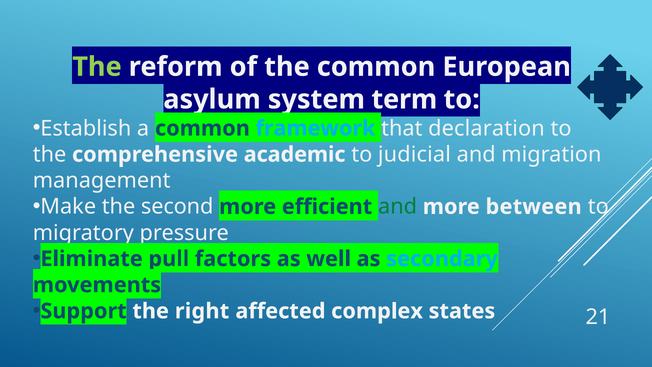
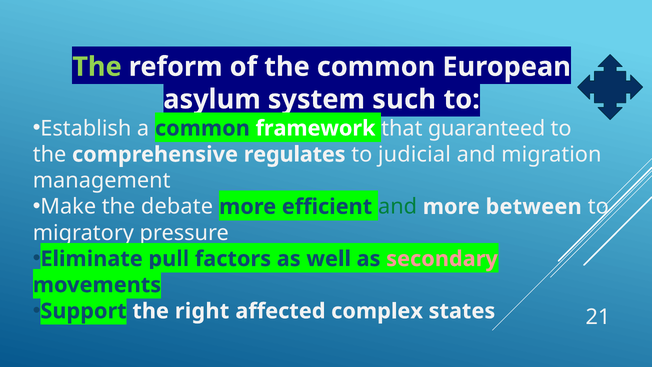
term: term -> such
framework colour: light blue -> white
declaration: declaration -> guaranteed
academic: academic -> regulates
second: second -> debate
secondary colour: light blue -> pink
